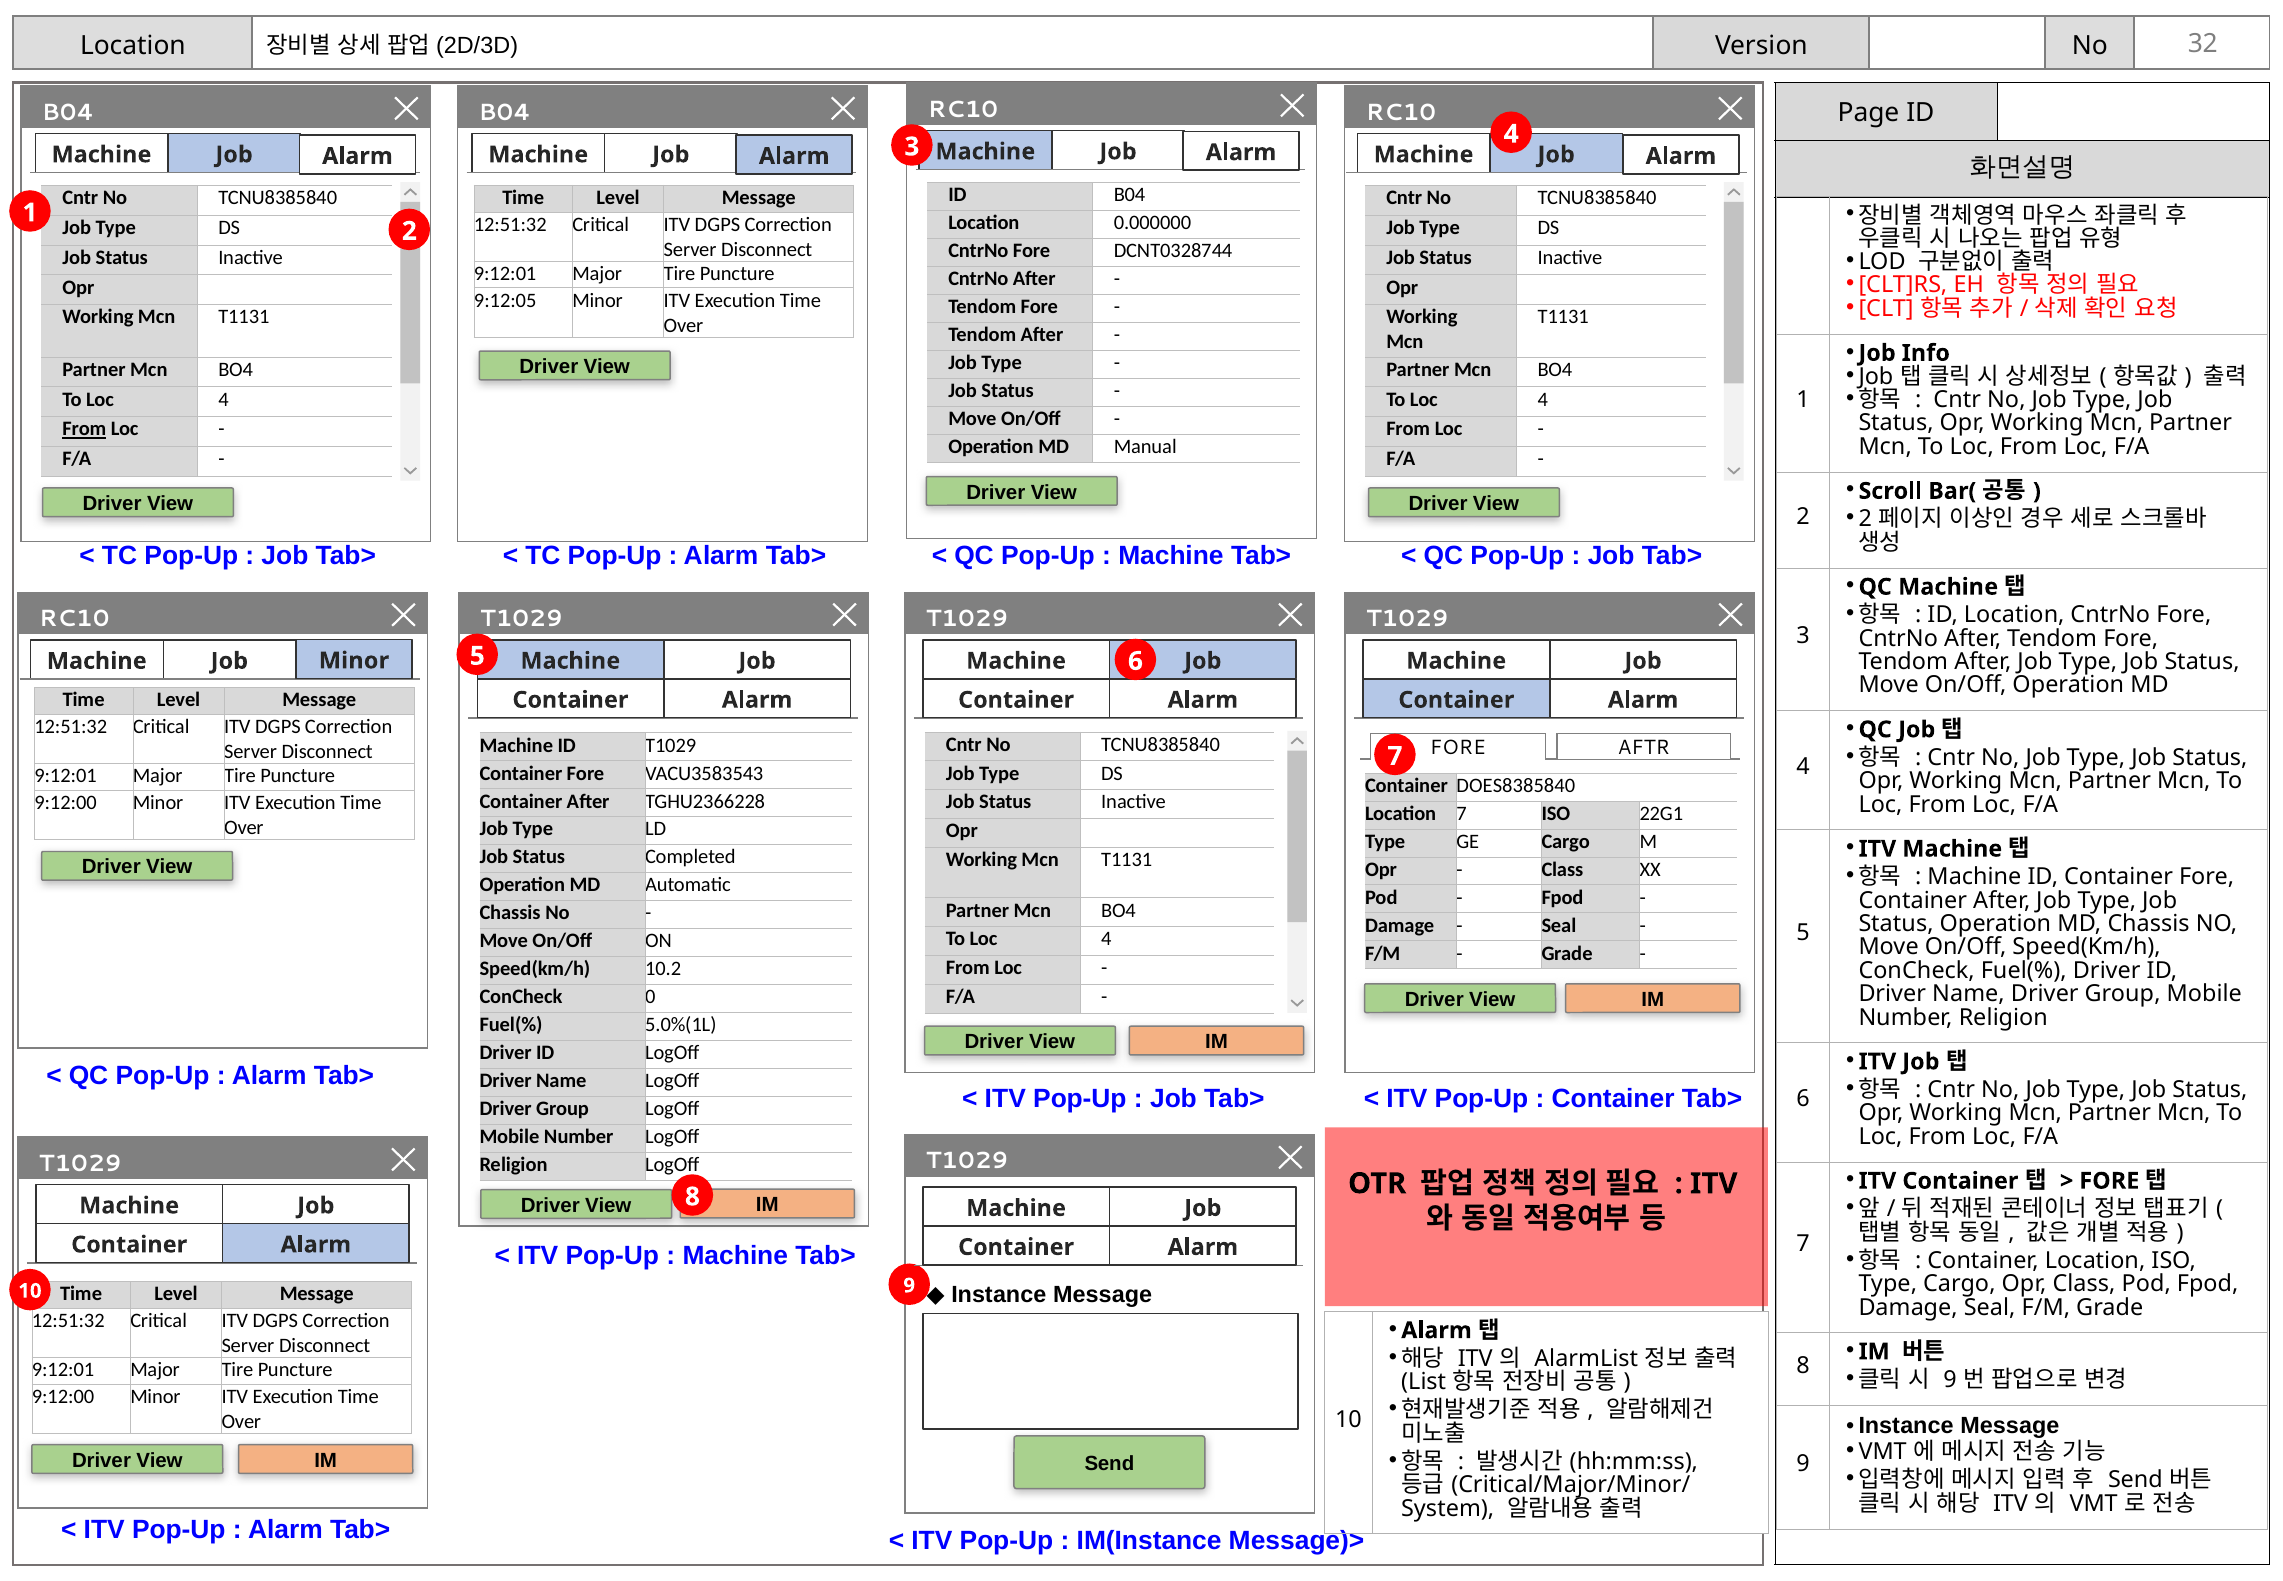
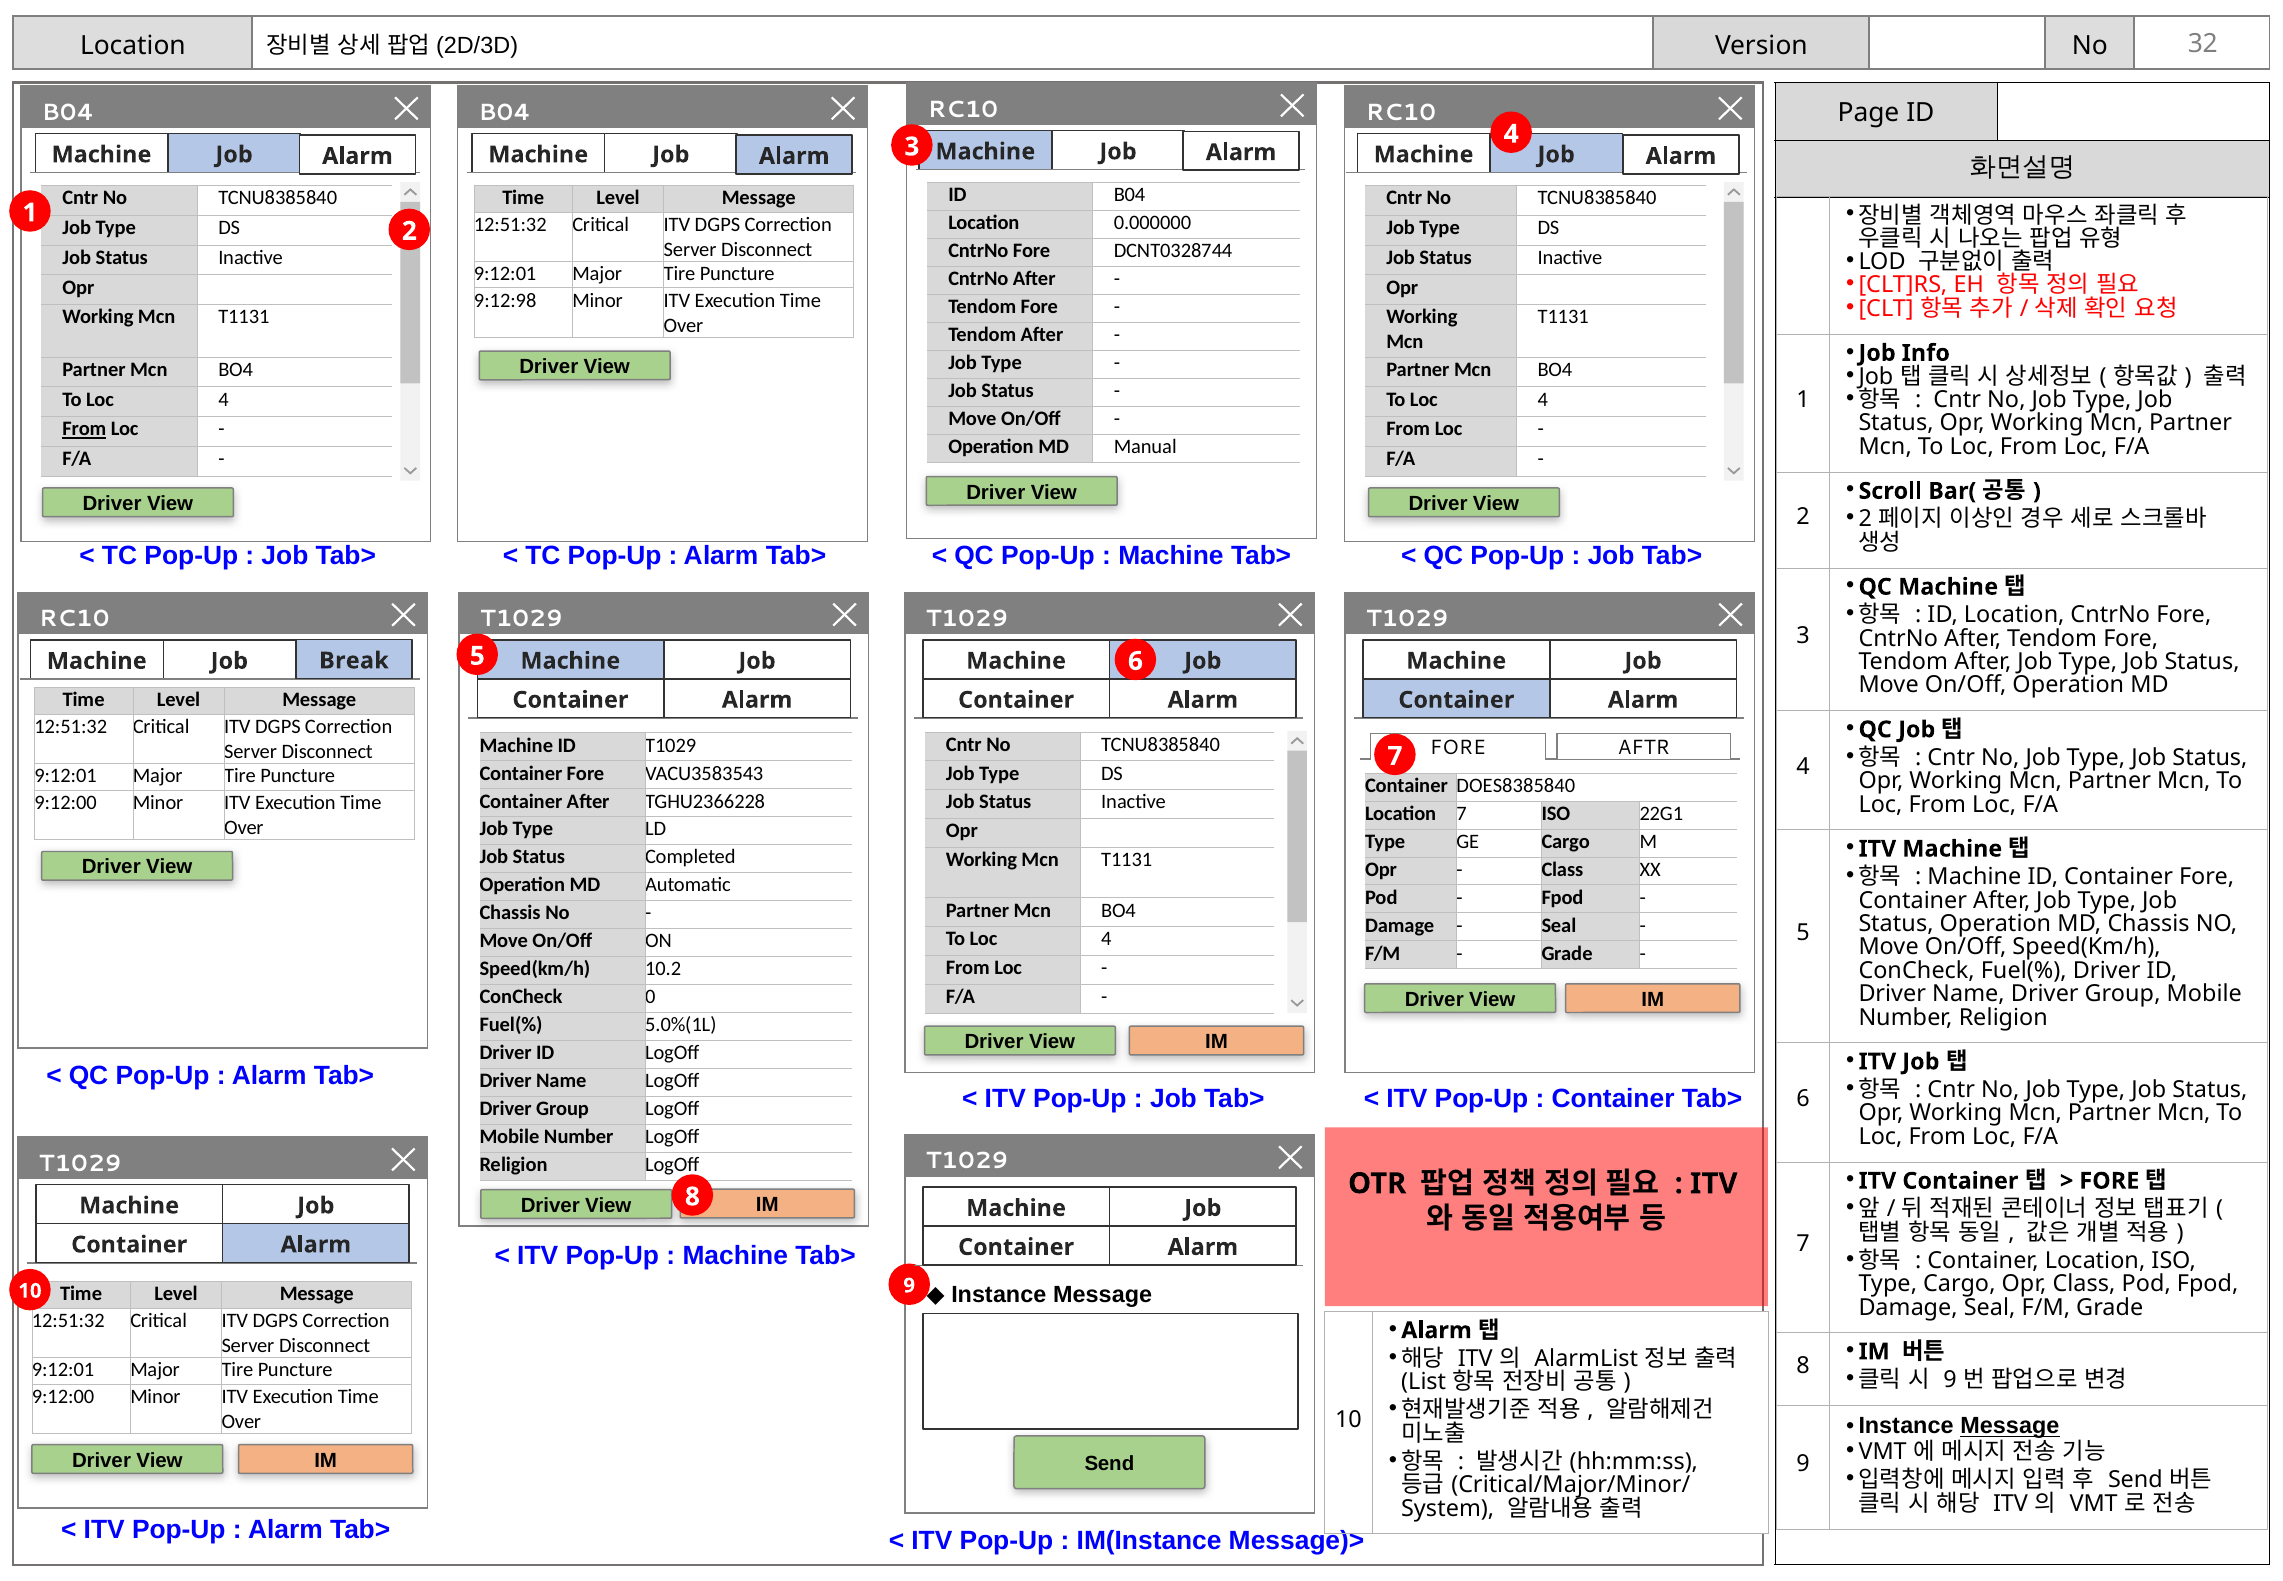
9:12:05: 9:12:05 -> 9:12:98
Minor at (354, 660): Minor -> Break
Message at (2010, 1426) underline: none -> present
